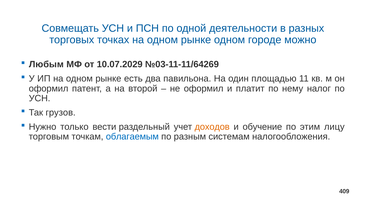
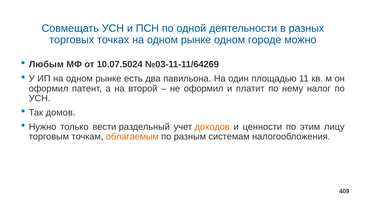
10.07.2029: 10.07.2029 -> 10.07.5024
грузов: грузов -> домов
обучение: обучение -> ценности
облагаемым colour: blue -> orange
